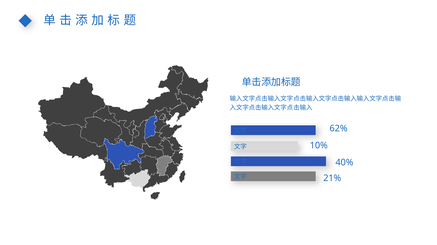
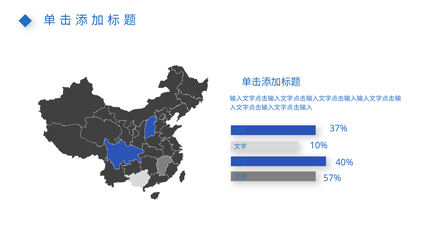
62%: 62% -> 37%
21%: 21% -> 57%
